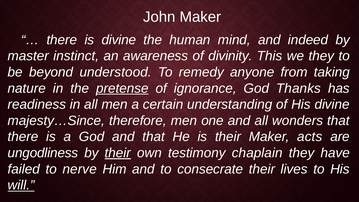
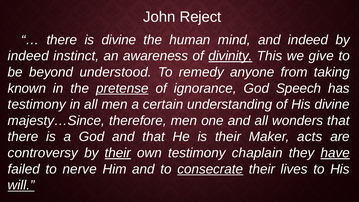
John Maker: Maker -> Reject
master at (28, 56): master -> indeed
divinity underline: none -> present
we they: they -> give
nature: nature -> known
Thanks: Thanks -> Speech
readiness at (37, 104): readiness -> testimony
ungodliness: ungodliness -> controversy
have underline: none -> present
consecrate underline: none -> present
